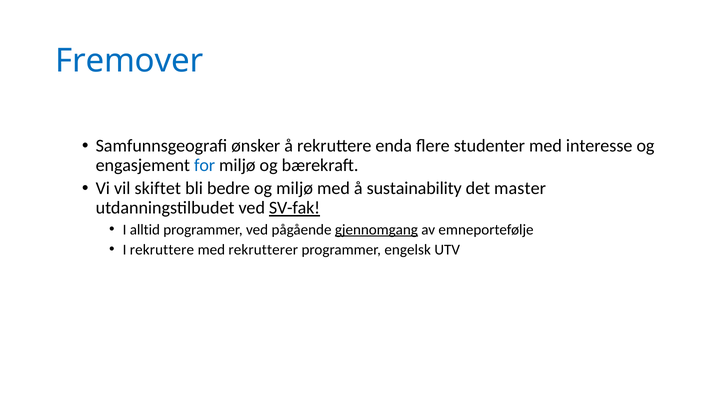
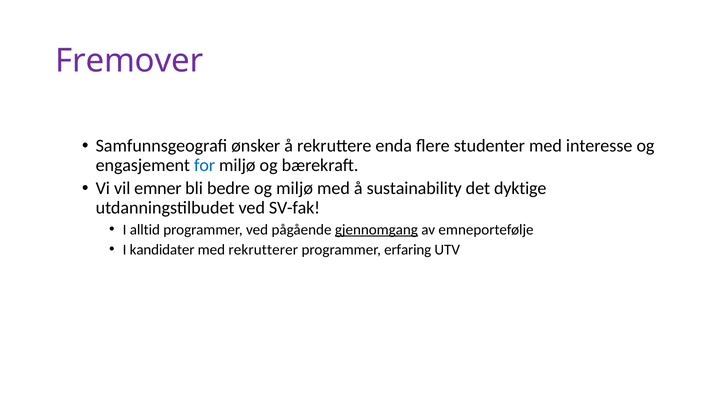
Fremover colour: blue -> purple
skiftet: skiftet -> emner
master: master -> dyktige
SV-fak underline: present -> none
I rekruttere: rekruttere -> kandidater
engelsk: engelsk -> erfaring
